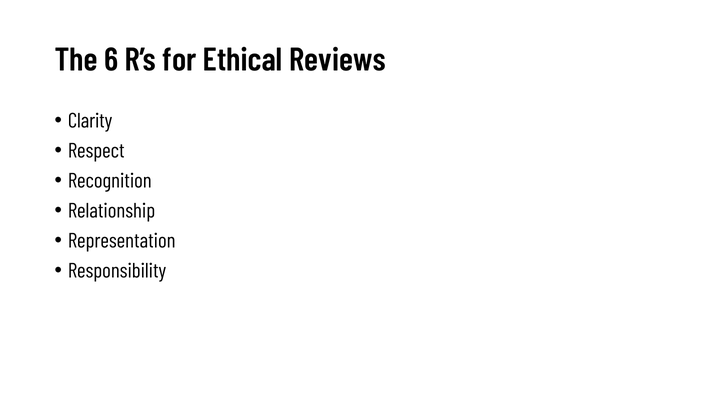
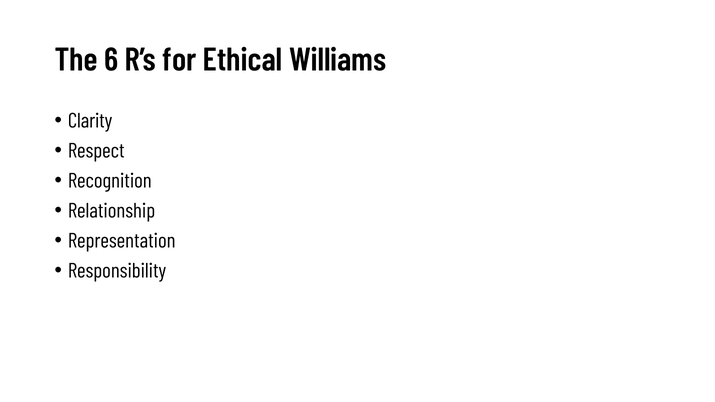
Reviews: Reviews -> Williams
